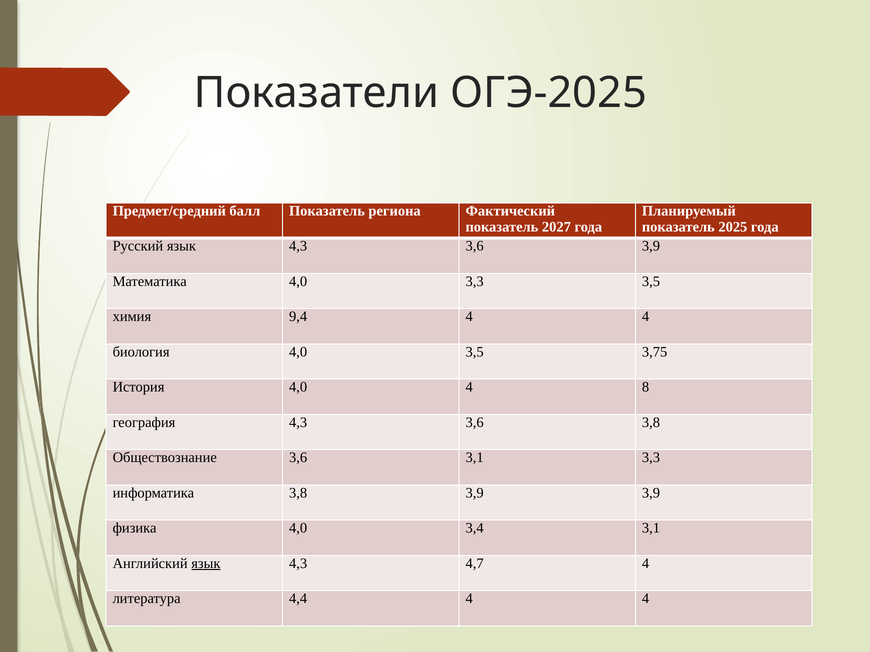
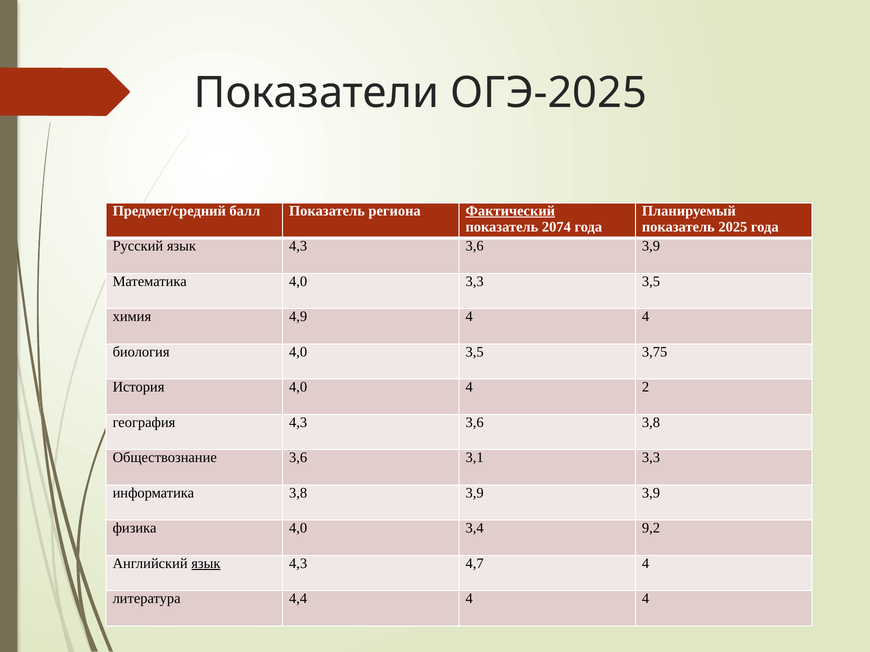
Фактический underline: none -> present
2027: 2027 -> 2074
9,4: 9,4 -> 4,9
8: 8 -> 2
3,4 3,1: 3,1 -> 9,2
